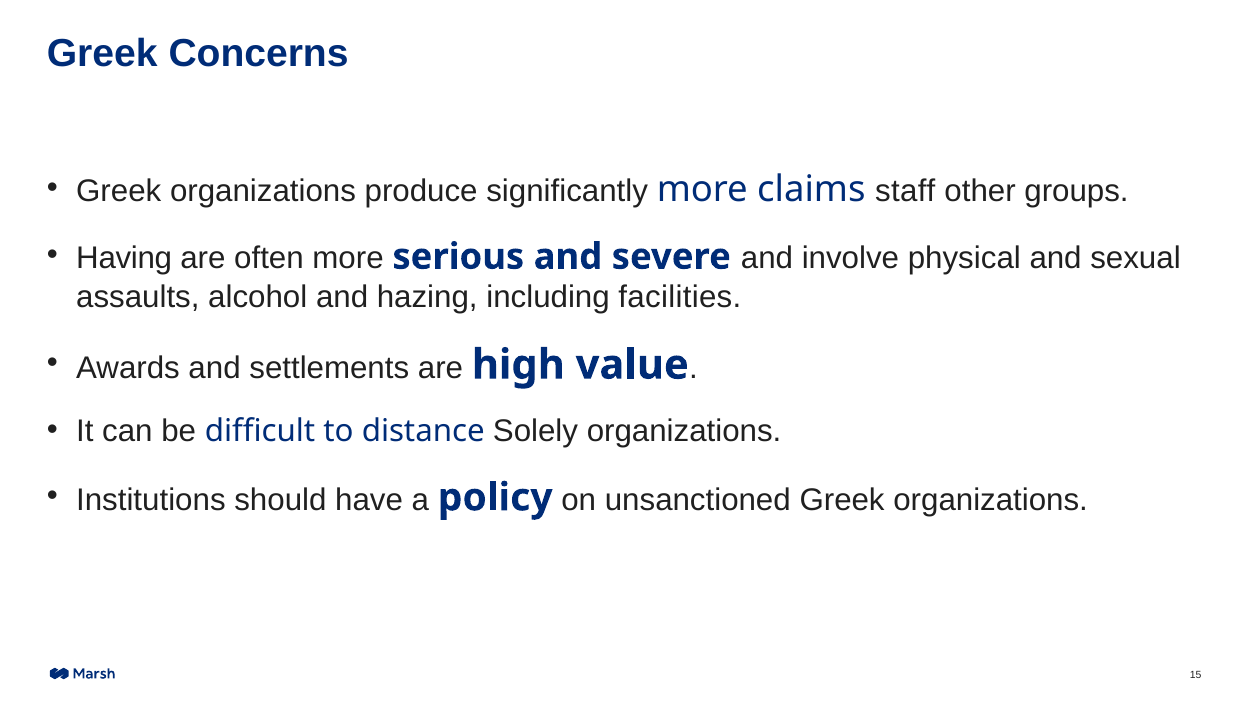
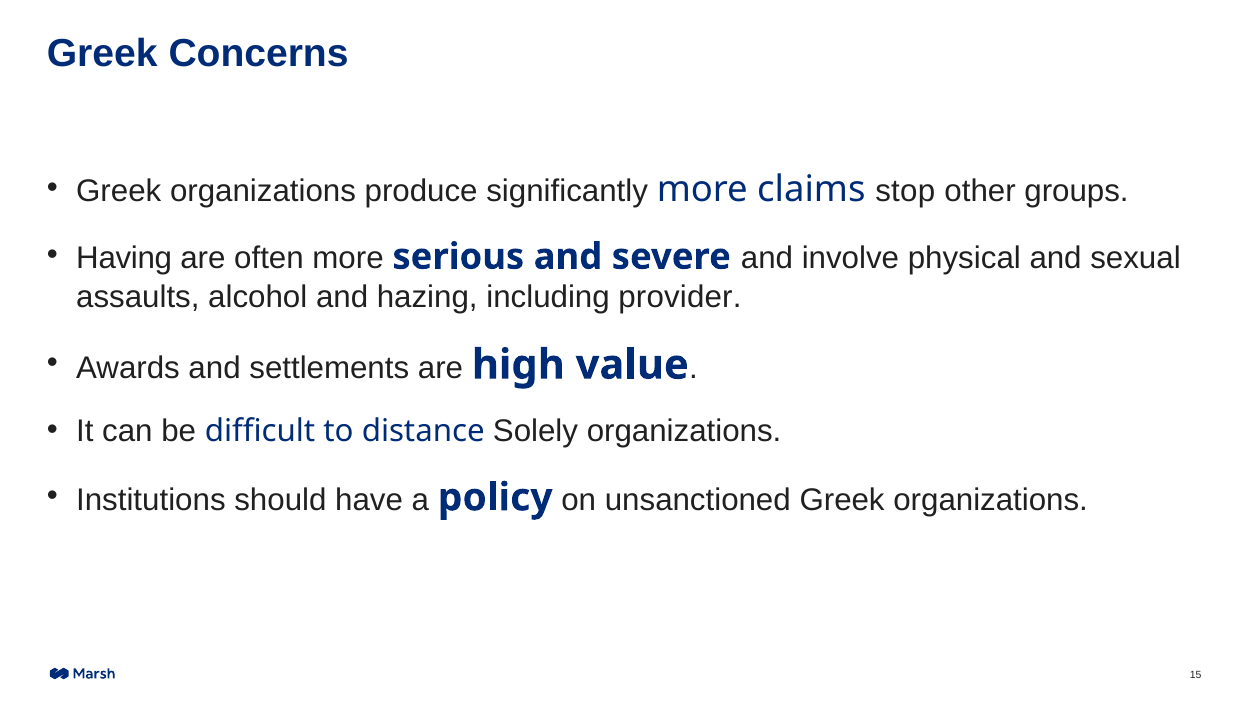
staff: staff -> stop
facilities: facilities -> provider
